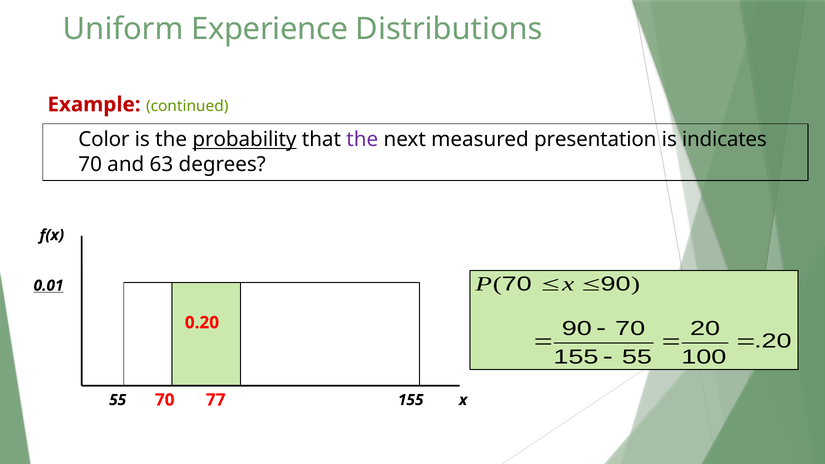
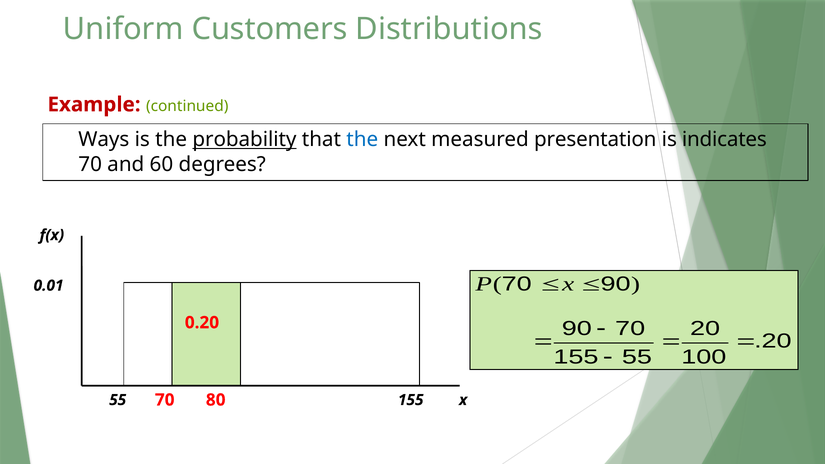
Experience: Experience -> Customers
Color: Color -> Ways
the at (362, 140) colour: purple -> blue
63: 63 -> 60
0.01 underline: present -> none
77: 77 -> 80
